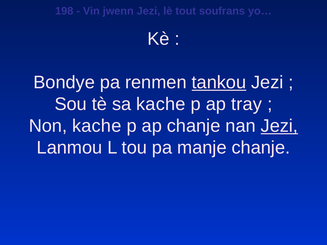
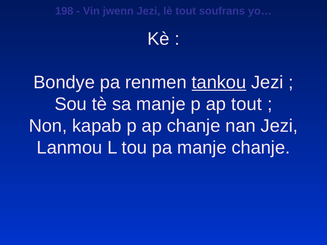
sa kache: kache -> manje
ap tray: tray -> tout
Non kache: kache -> kapab
Jezi at (279, 126) underline: present -> none
